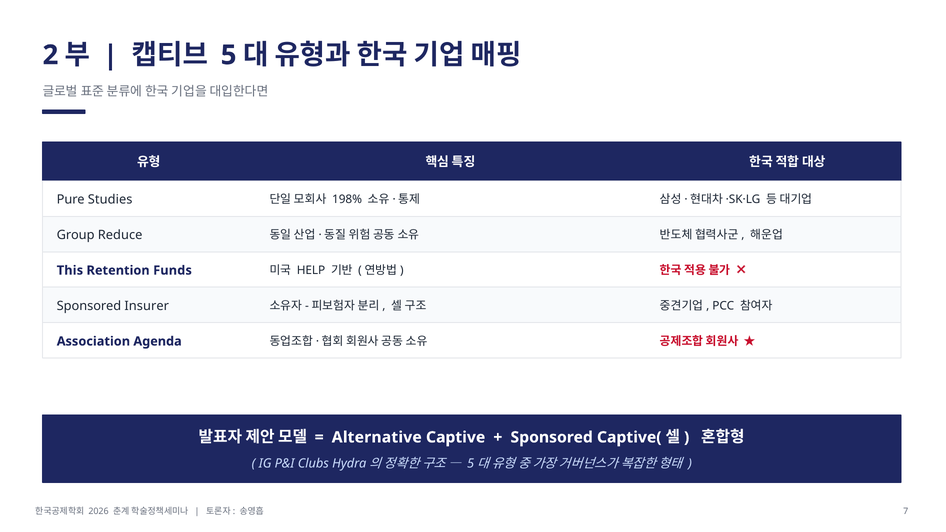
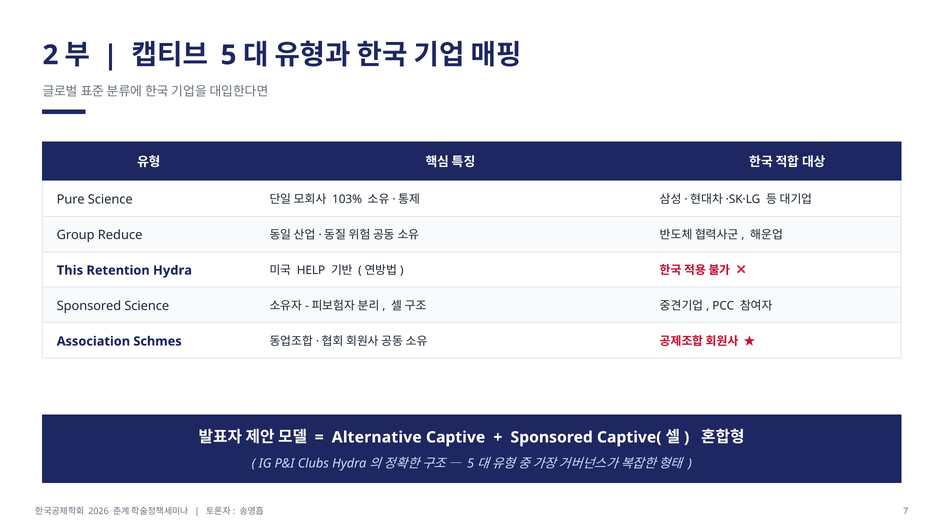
Pure Studies: Studies -> Science
198%: 198% -> 103%
Funds: Funds -> Hydra
Sponsored Insurer: Insurer -> Science
Agenda: Agenda -> Schmes
